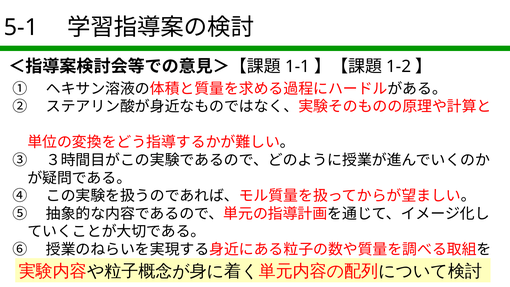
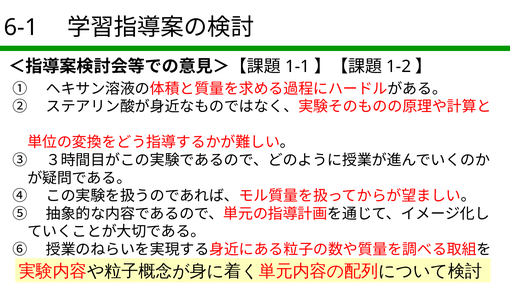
5-1: 5-1 -> 6-1
